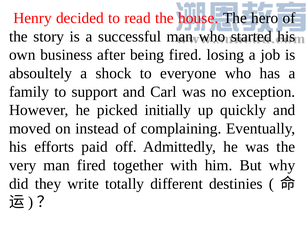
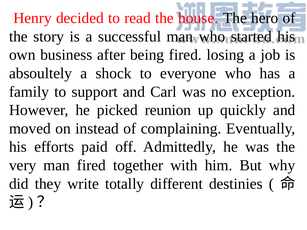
initially: initially -> reunion
